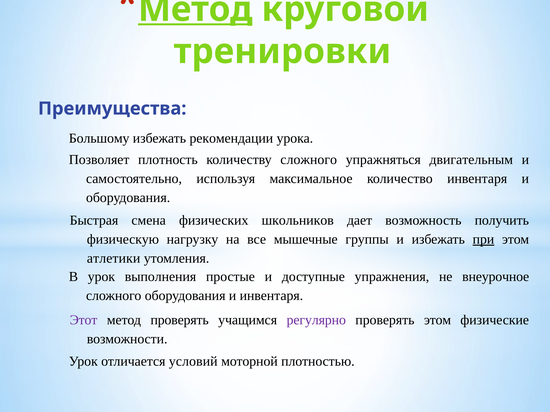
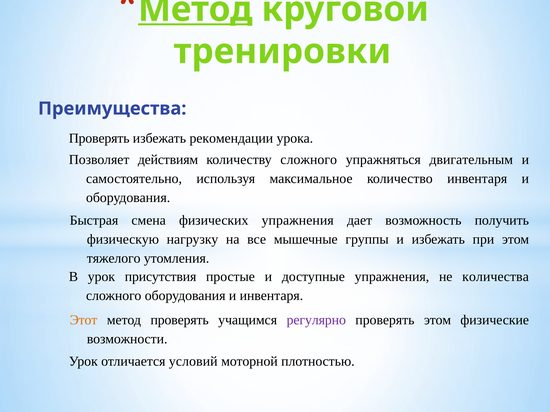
Большому at (99, 138): Большому -> Проверять
плотность: плотность -> действиям
физических школьников: школьников -> упражнения
при underline: present -> none
атлетики: атлетики -> тяжелого
выполнения: выполнения -> присутствия
внеурочное: внеурочное -> количества
Этот colour: purple -> orange
